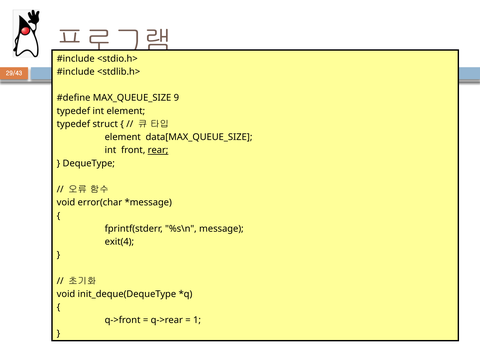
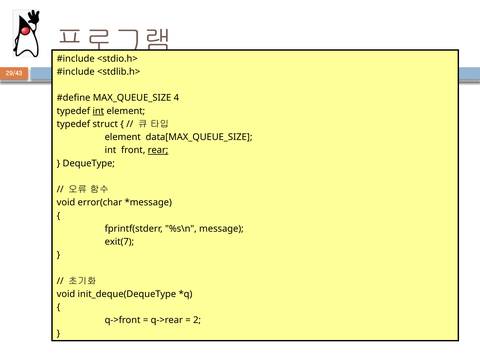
9: 9 -> 4
int at (98, 111) underline: none -> present
exit(4: exit(4 -> exit(7
1: 1 -> 2
